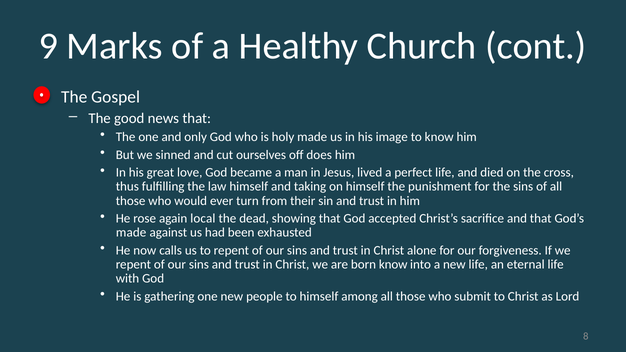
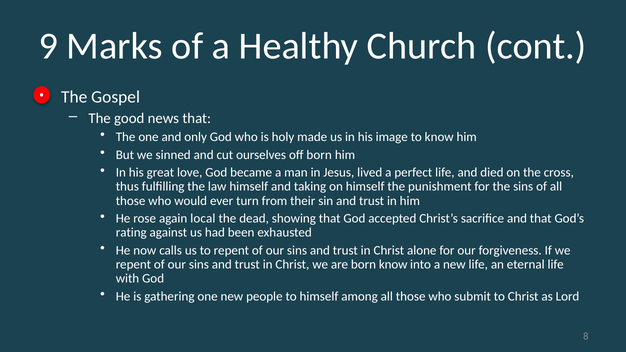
off does: does -> born
made at (131, 233): made -> rating
